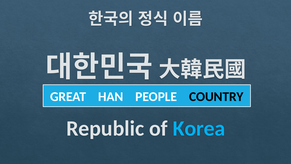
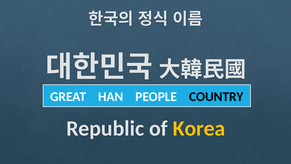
Korea colour: light blue -> yellow
